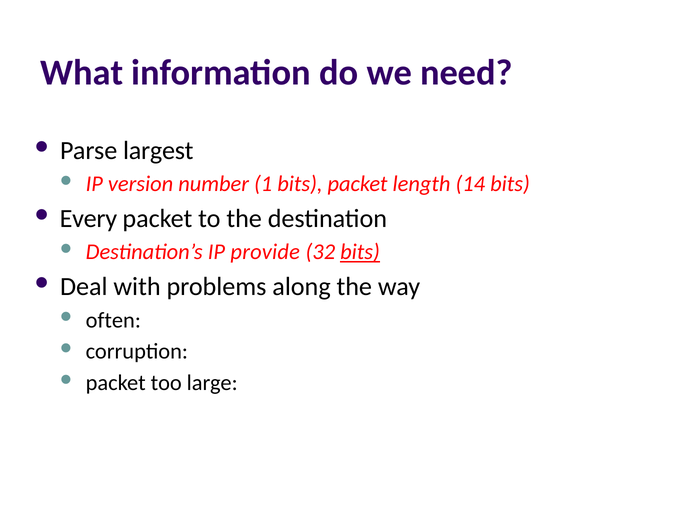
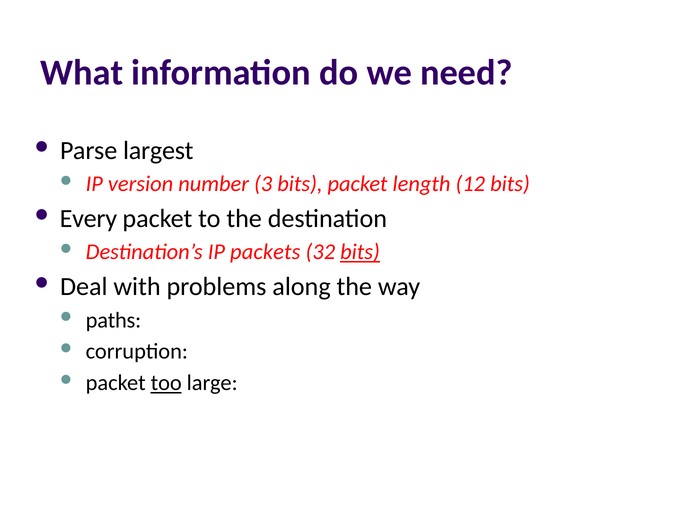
1: 1 -> 3
14: 14 -> 12
provide: provide -> packets
often: often -> paths
too underline: none -> present
